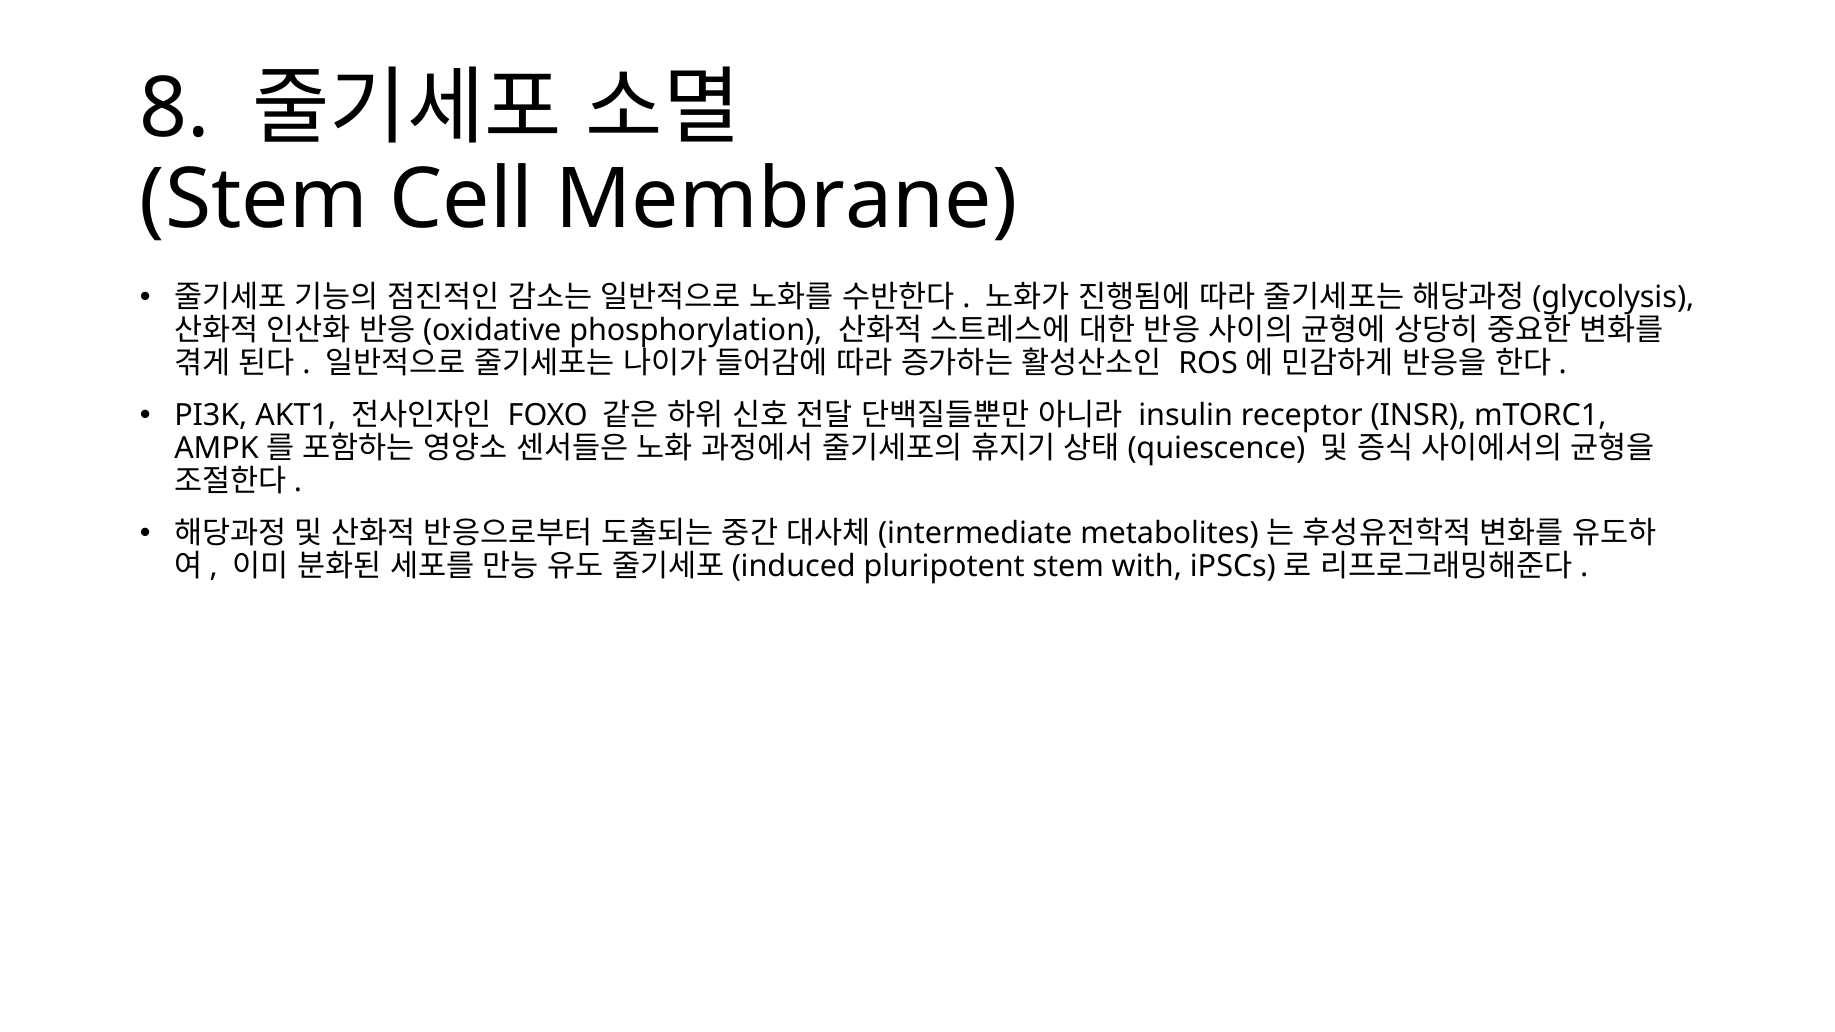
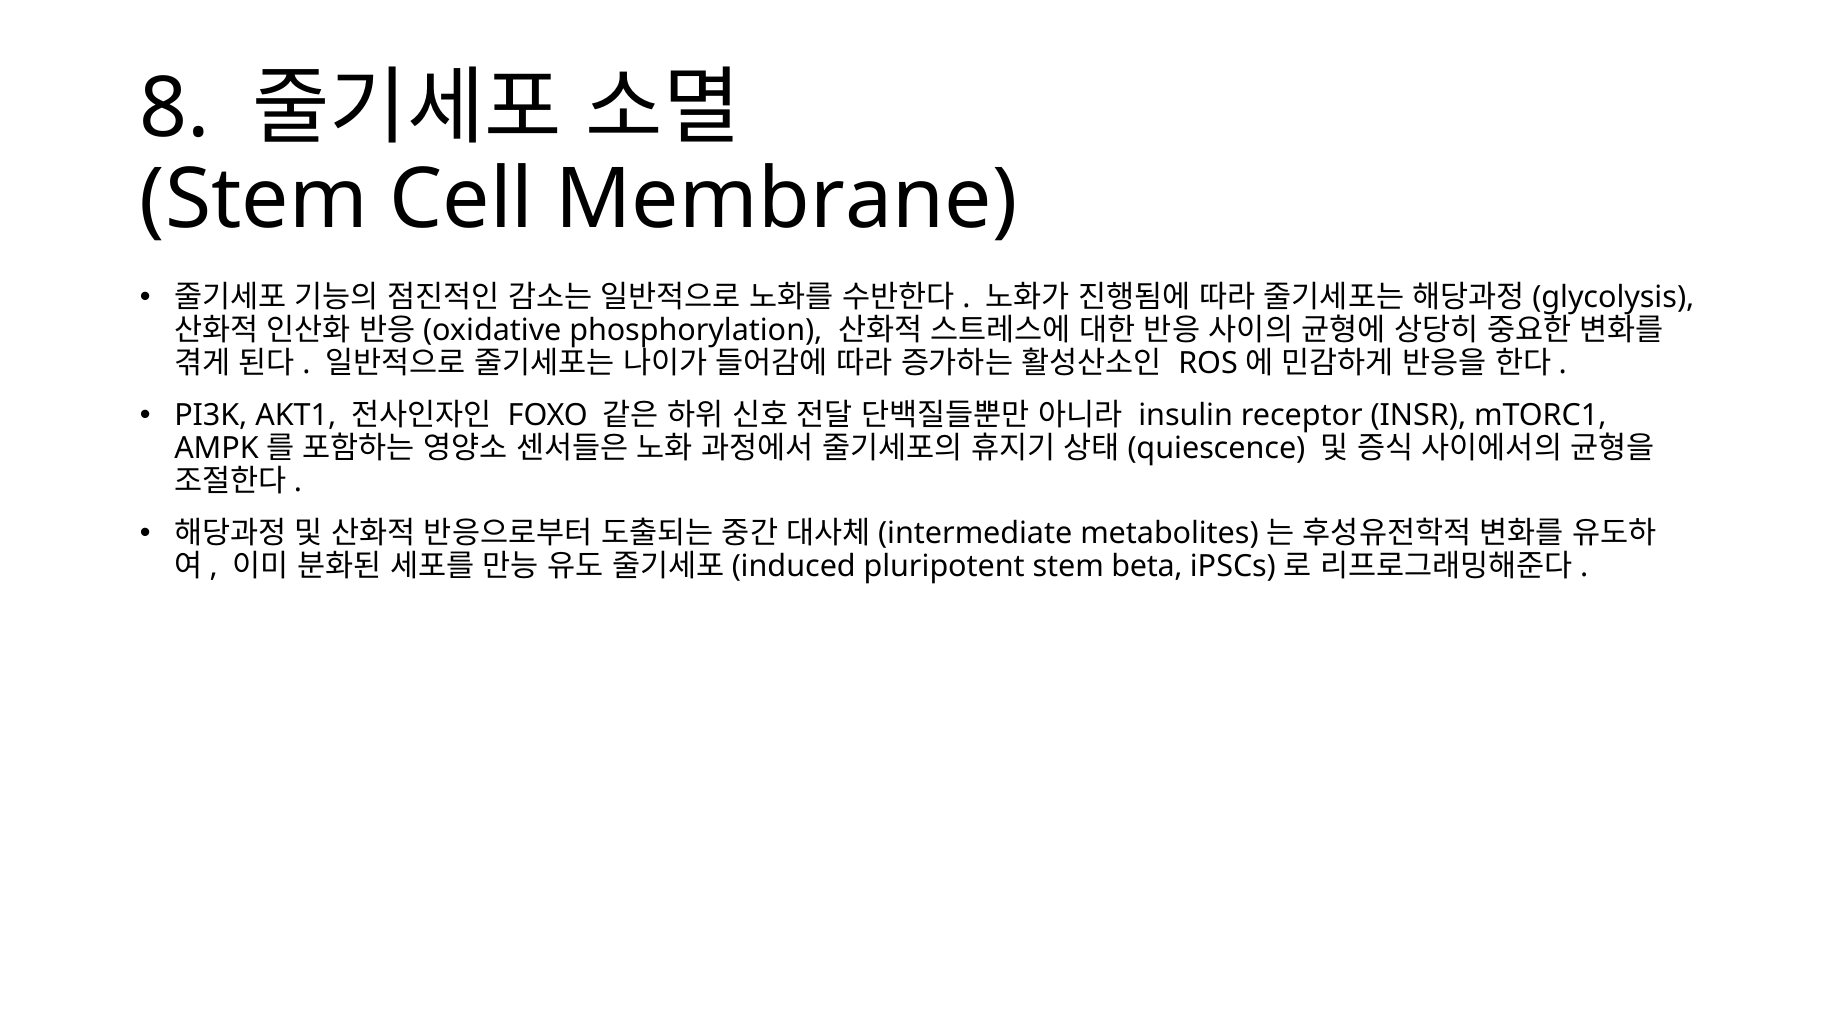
with: with -> beta
